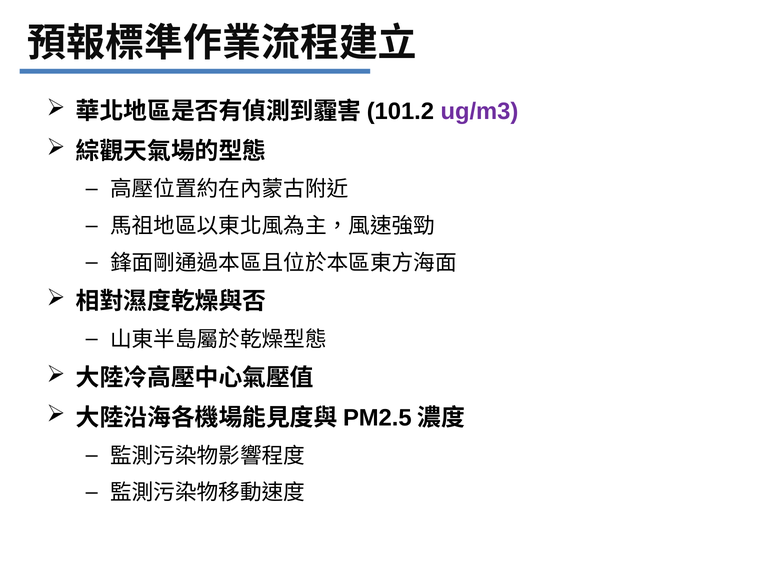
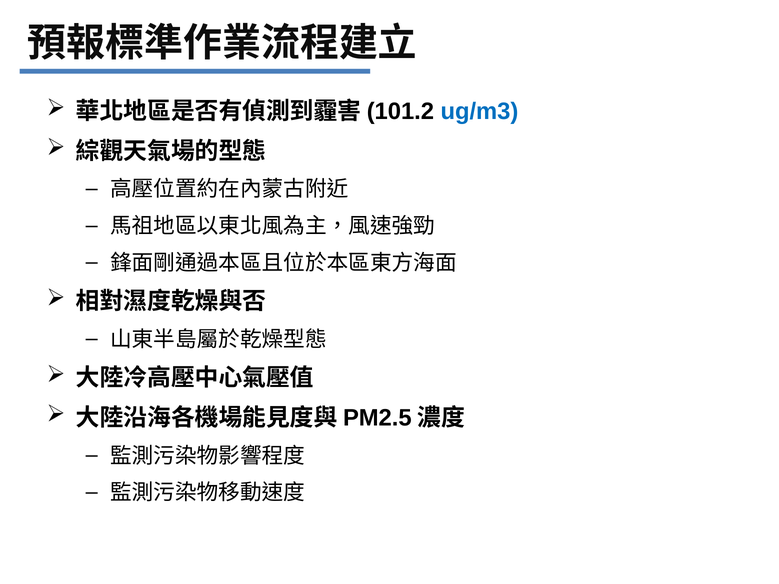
ug/m3 colour: purple -> blue
